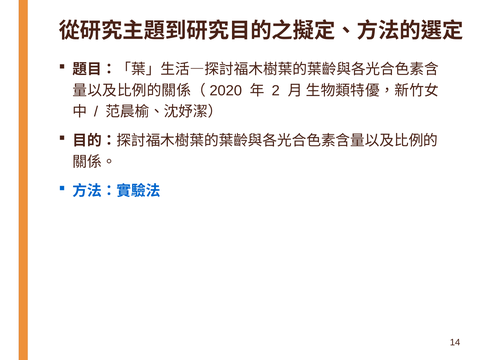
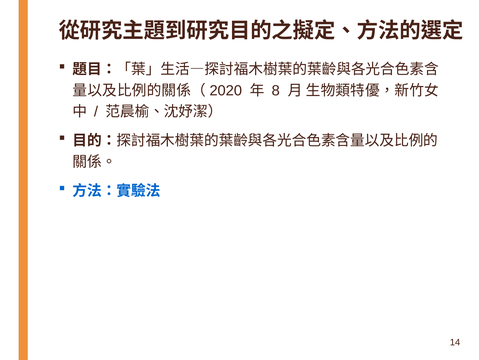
2: 2 -> 8
